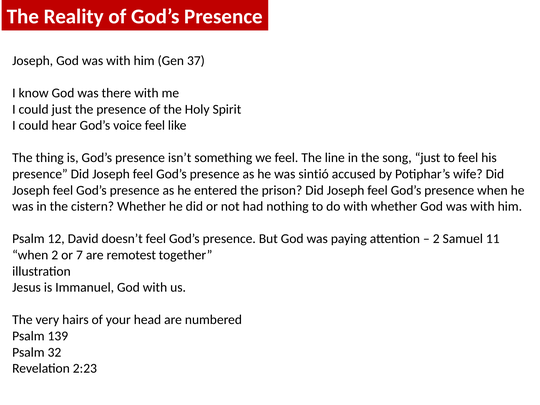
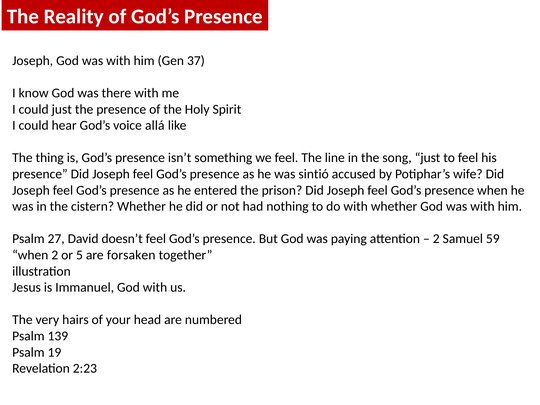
voice feel: feel -> allá
12: 12 -> 27
11: 11 -> 59
7: 7 -> 5
remotest: remotest -> forsaken
32: 32 -> 19
